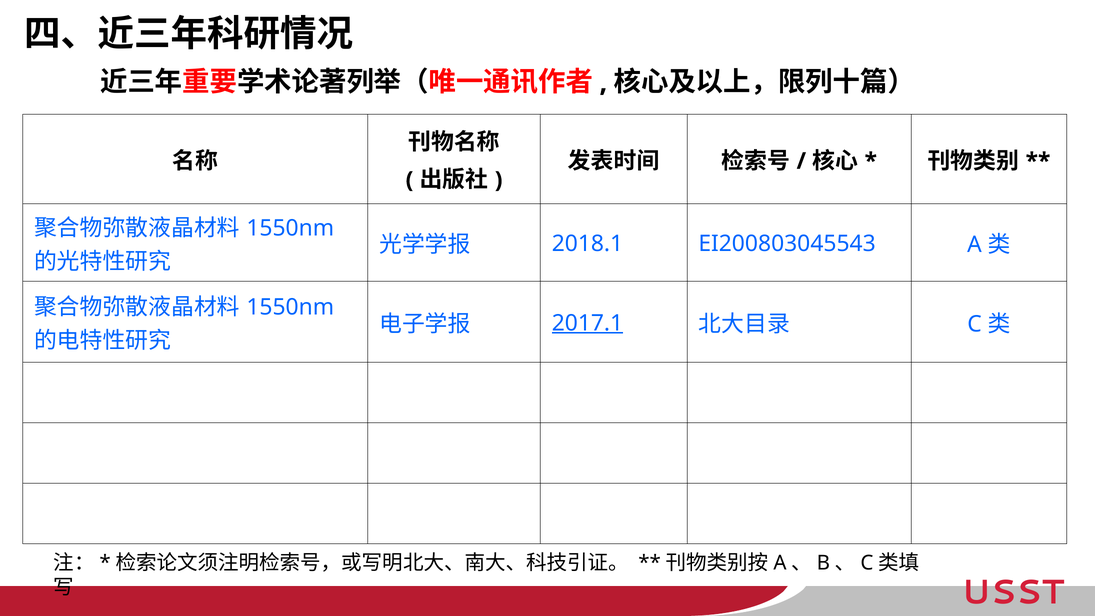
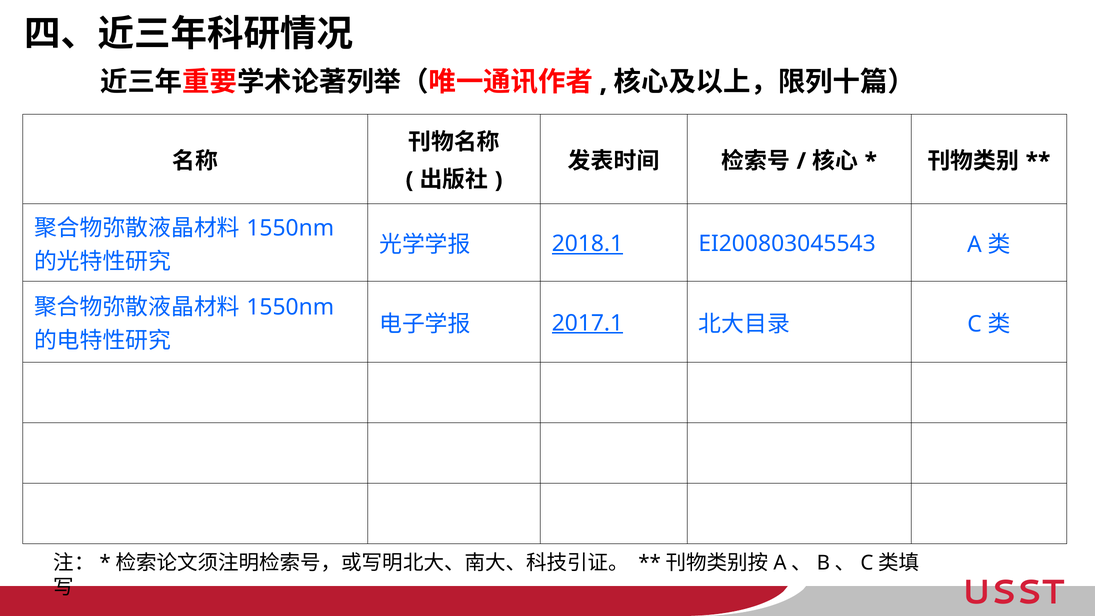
2018.1 underline: none -> present
